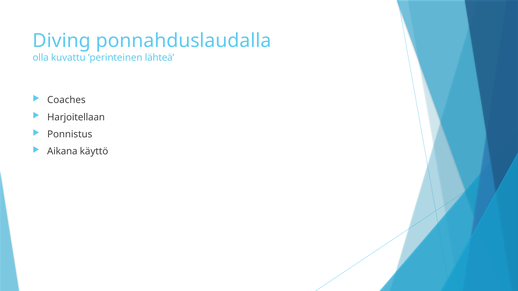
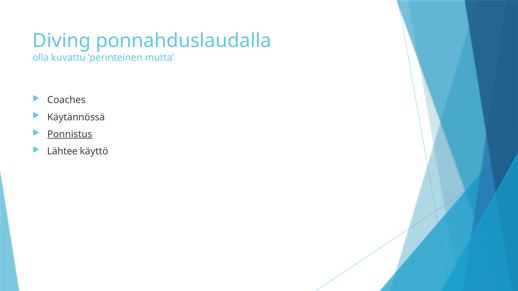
lähteä: lähteä -> mutta
Harjoitellaan: Harjoitellaan -> Käytännössä
Ponnistus underline: none -> present
Aikana: Aikana -> Lähtee
